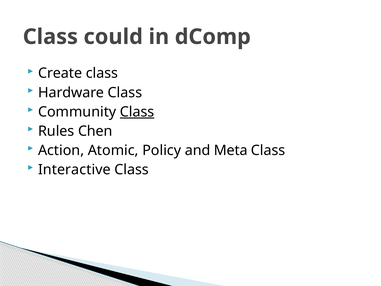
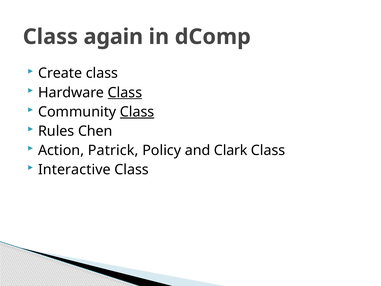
could: could -> again
Class at (125, 92) underline: none -> present
Atomic: Atomic -> Patrick
Meta: Meta -> Clark
